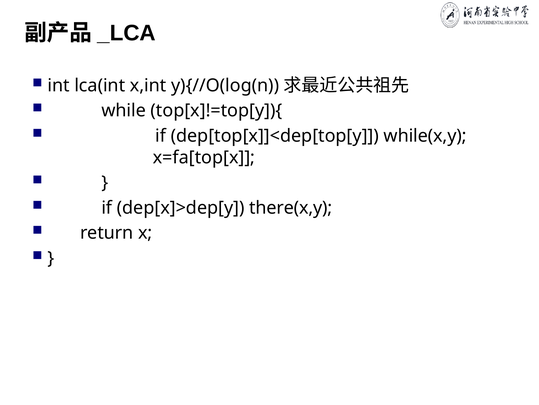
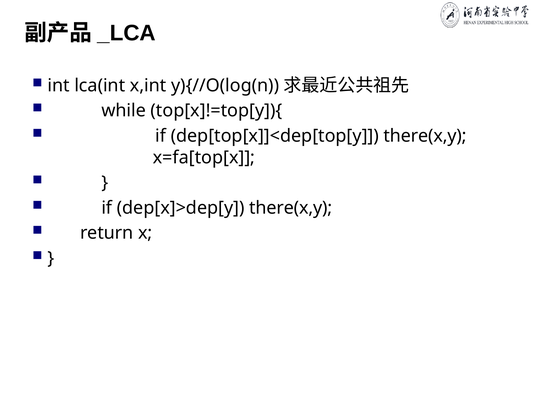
dep[top[x]]<dep[top[y while(x,y: while(x,y -> there(x,y
